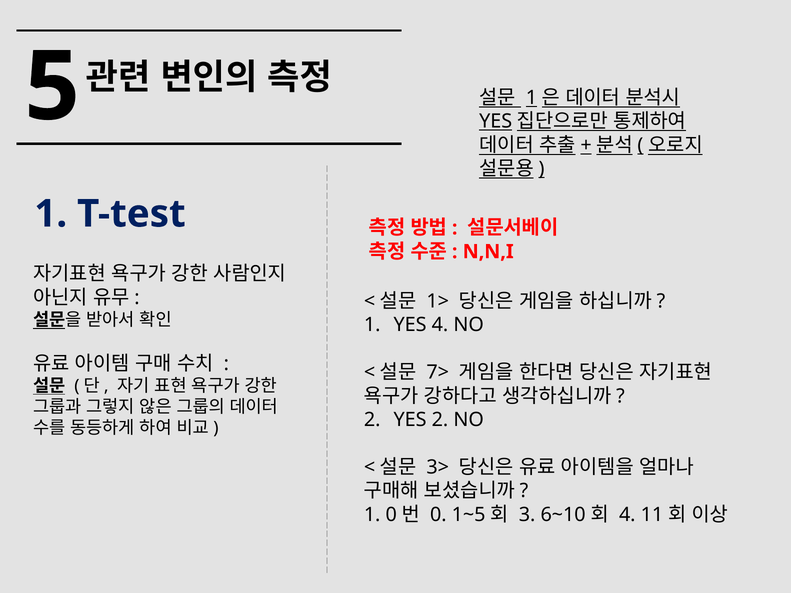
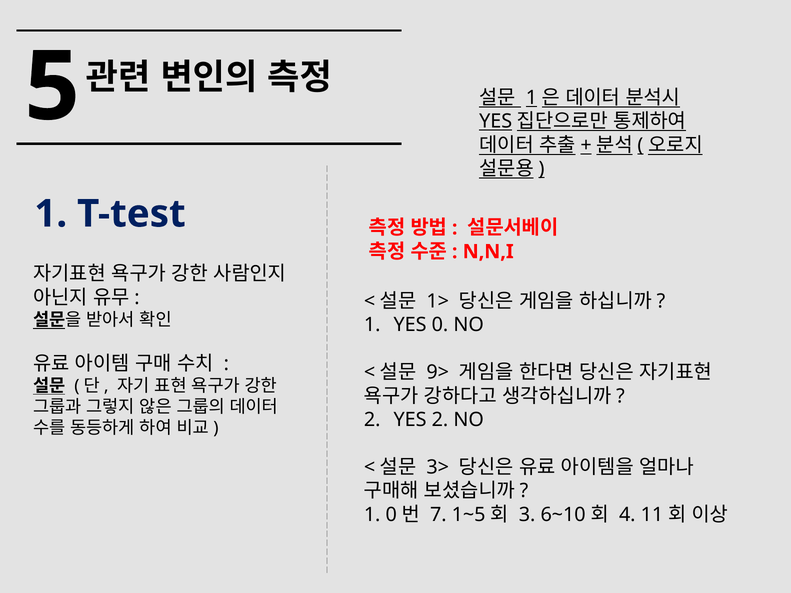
YES 4: 4 -> 0
7>: 7> -> 9>
0: 0 -> 7
